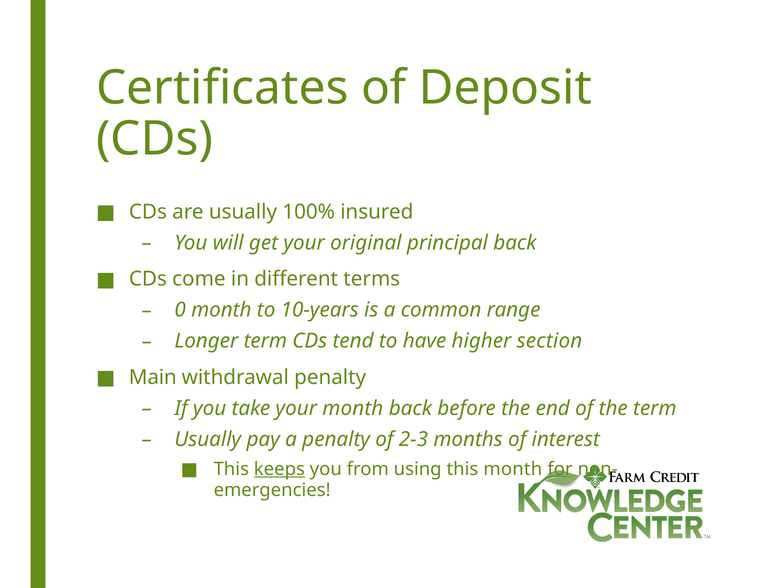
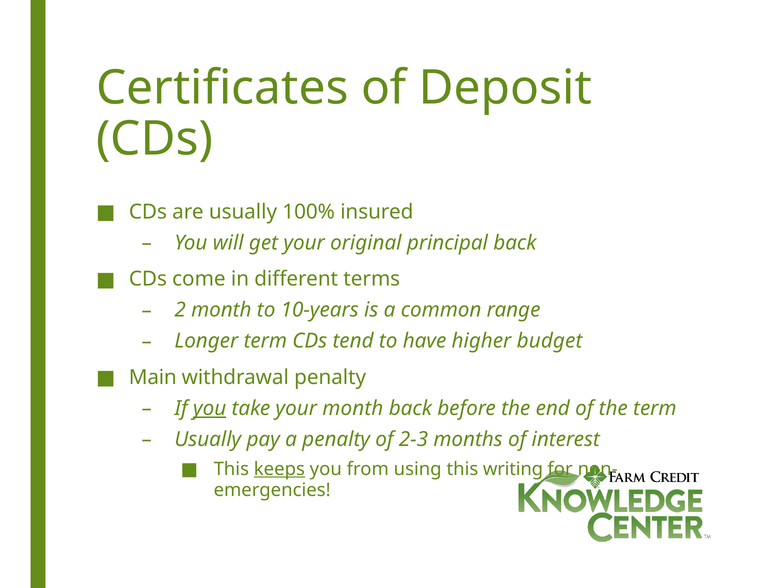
0: 0 -> 2
section: section -> budget
you at (210, 408) underline: none -> present
this month: month -> writing
